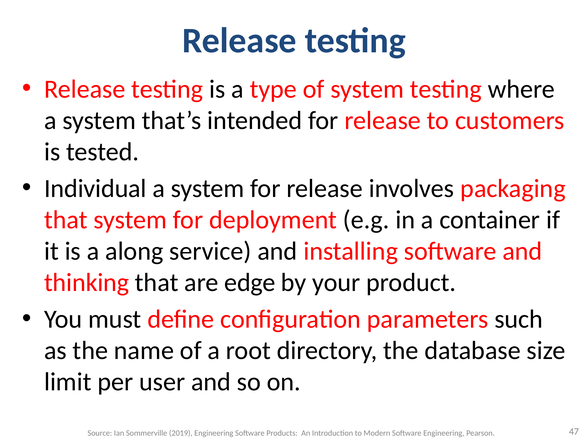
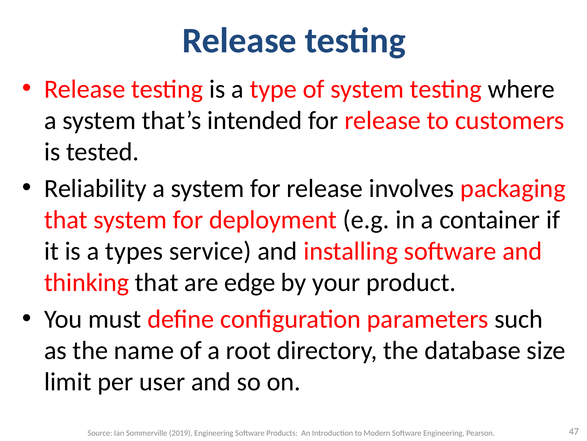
Individual: Individual -> Reliability
along: along -> types
